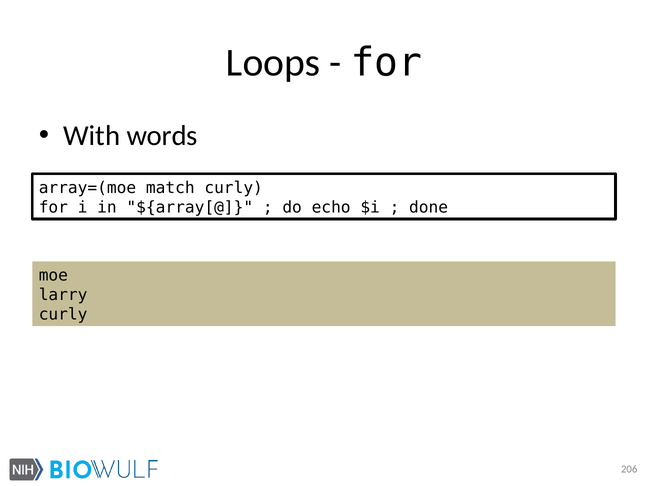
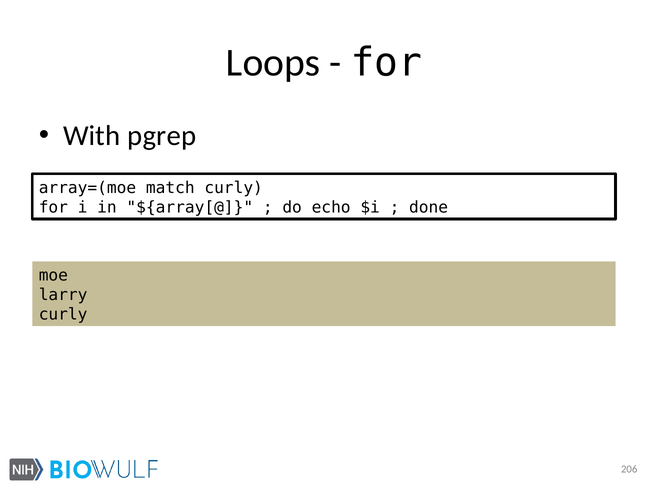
words: words -> pgrep
